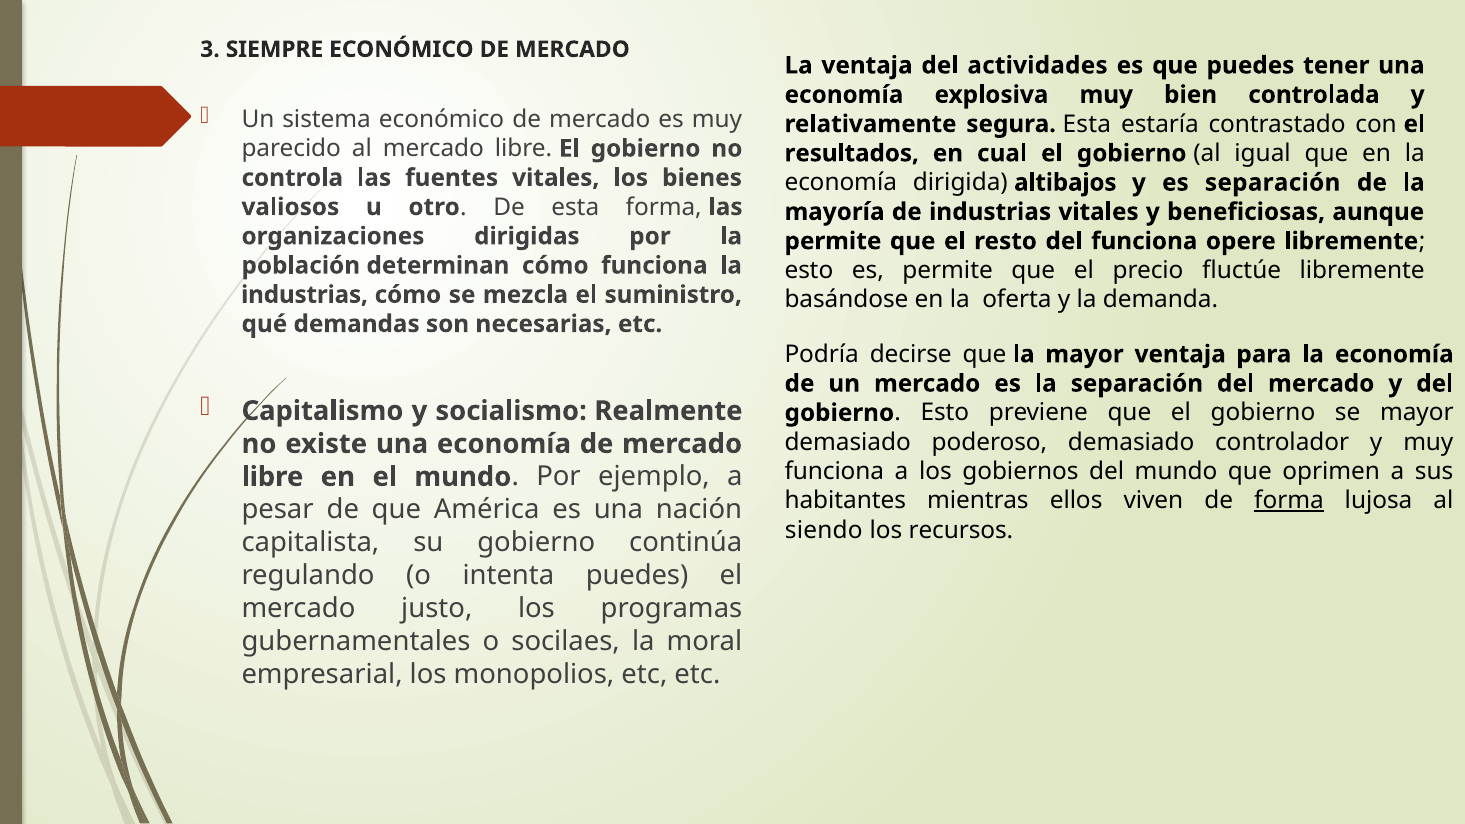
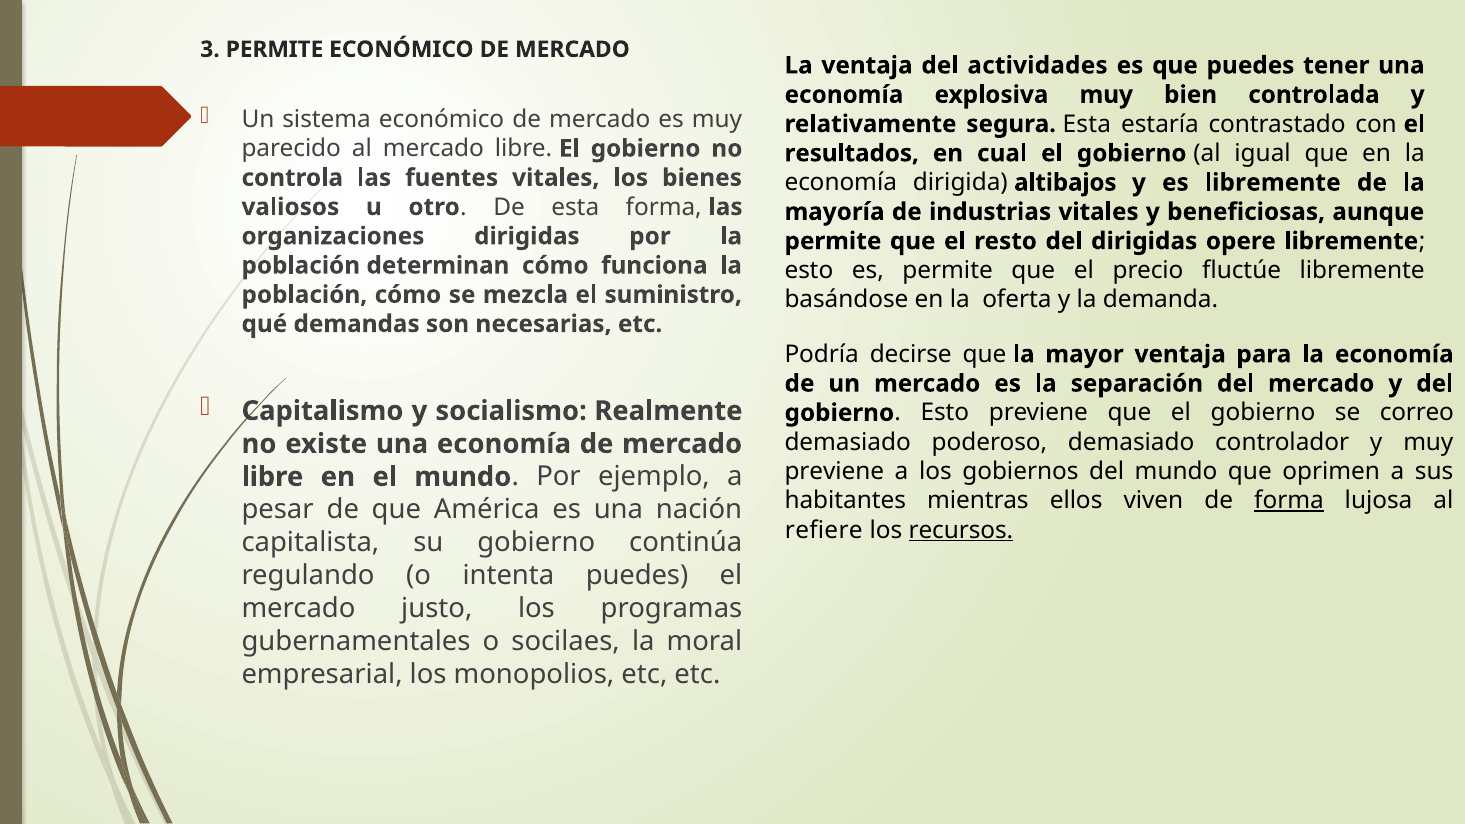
3 SIEMPRE: SIEMPRE -> PERMITE
es separación: separación -> libremente
del funciona: funciona -> dirigidas
industrias at (304, 295): industrias -> población
se mayor: mayor -> correo
funciona at (834, 471): funciona -> previene
siendo: siendo -> refiere
recursos underline: none -> present
